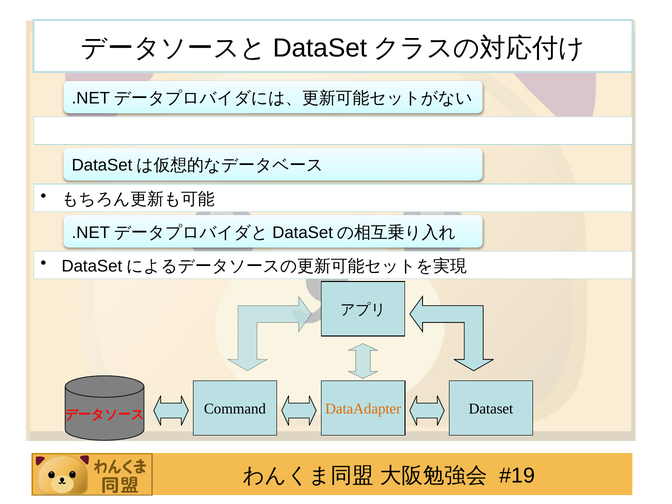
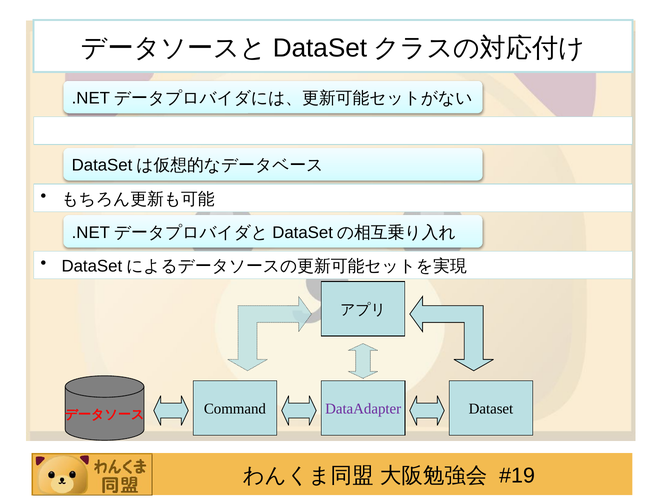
DataAdapter colour: orange -> purple
